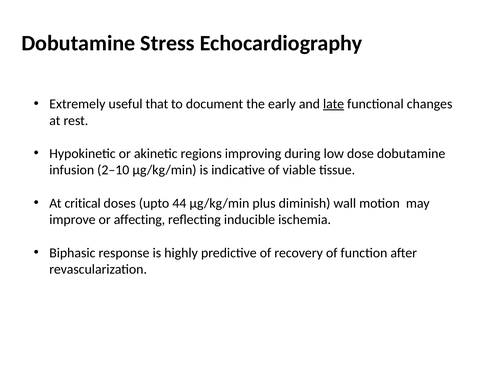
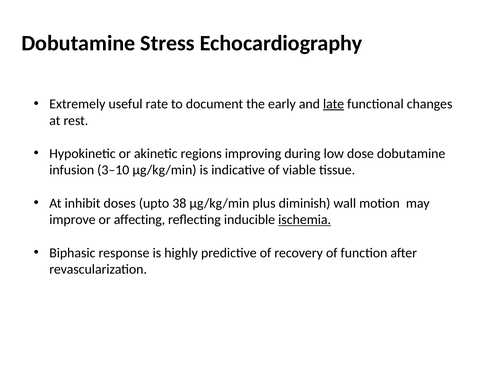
that: that -> rate
2–10: 2–10 -> 3–10
critical: critical -> inhibit
44: 44 -> 38
ischemia underline: none -> present
